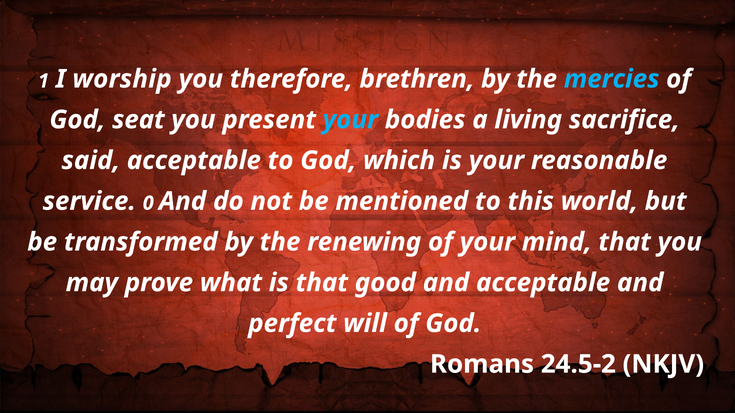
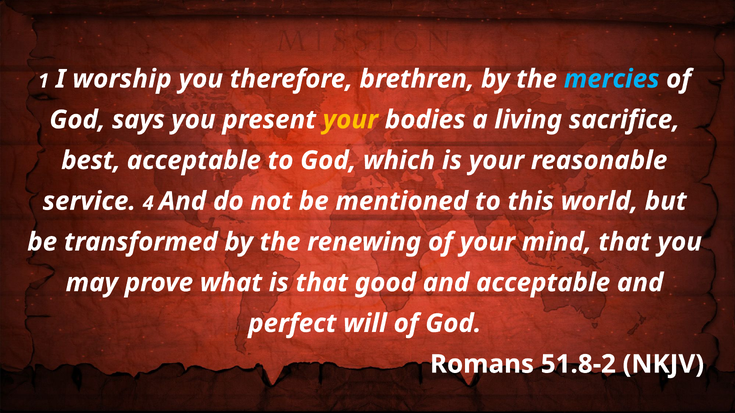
seat: seat -> says
your at (350, 120) colour: light blue -> yellow
said: said -> best
0: 0 -> 4
24.5-2: 24.5-2 -> 51.8-2
